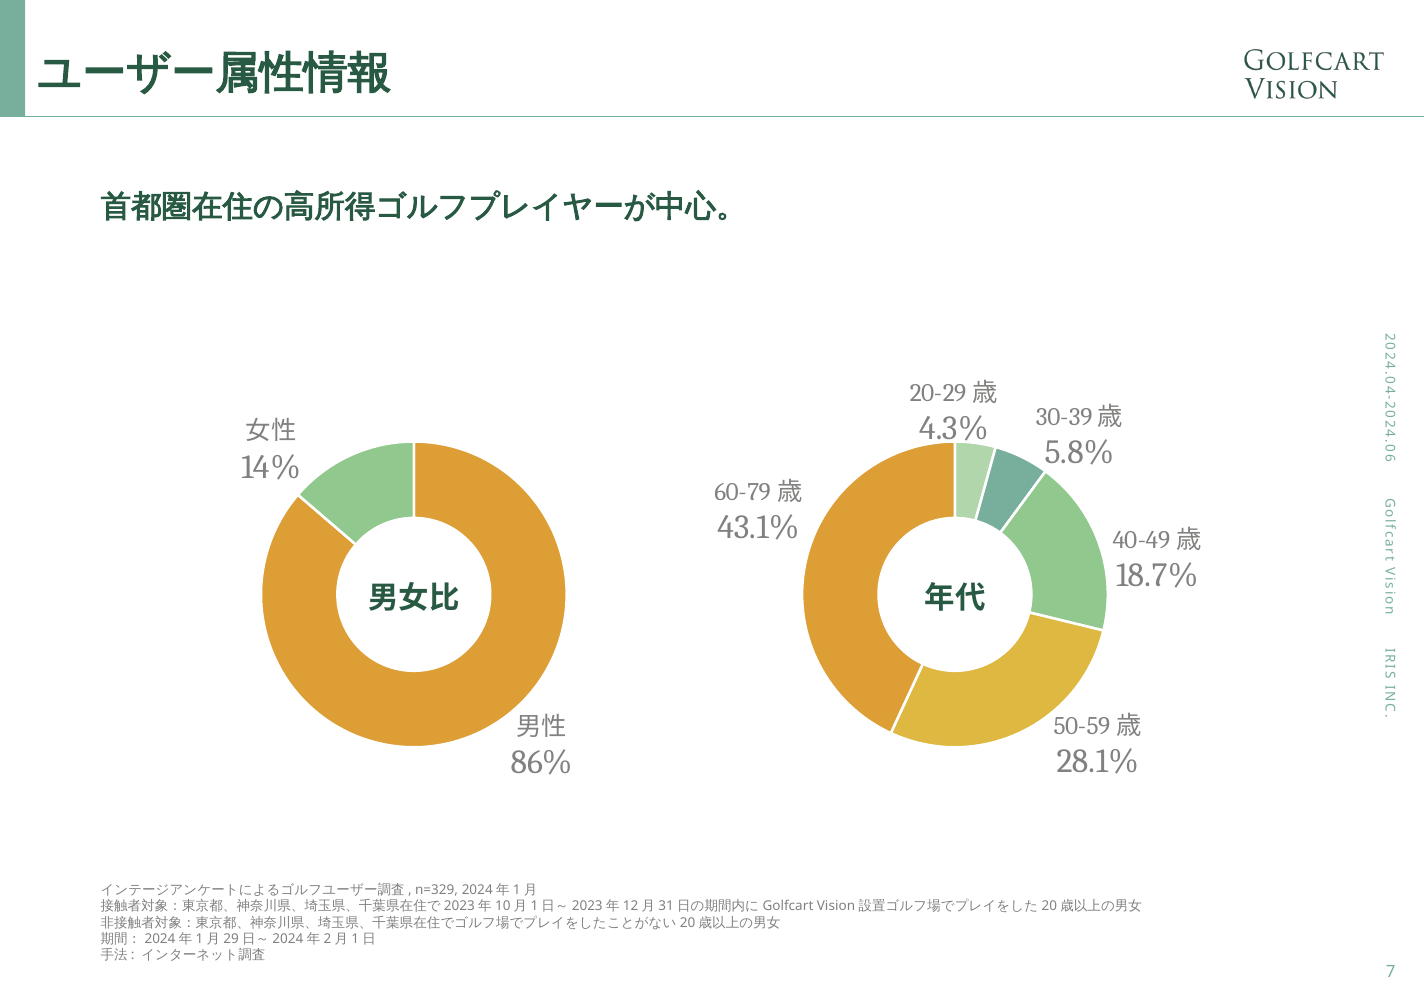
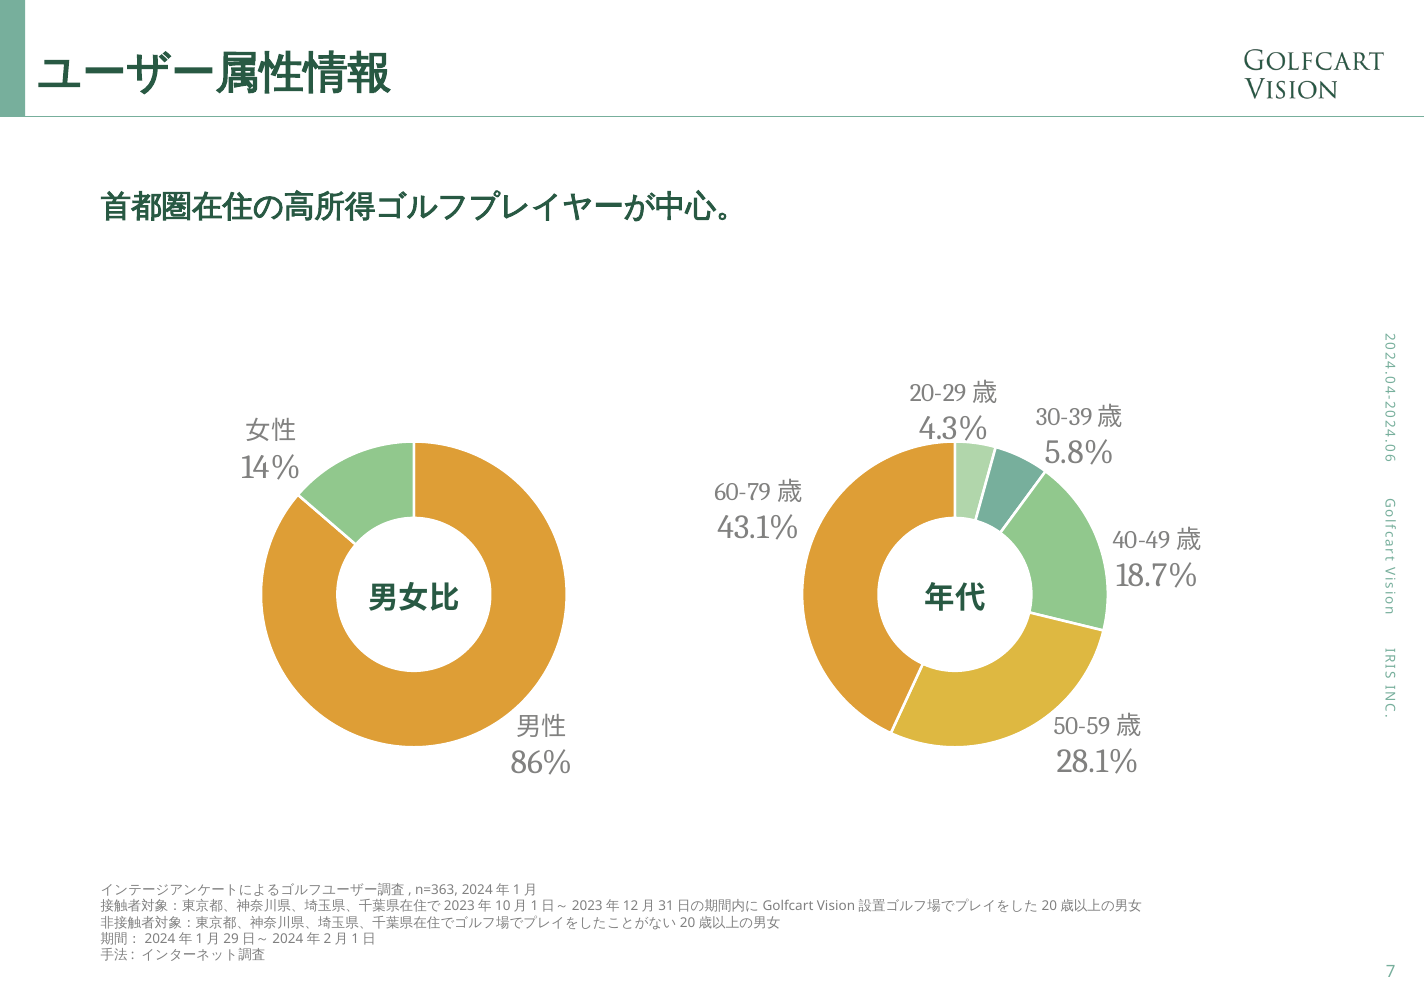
n=329: n=329 -> n=363
